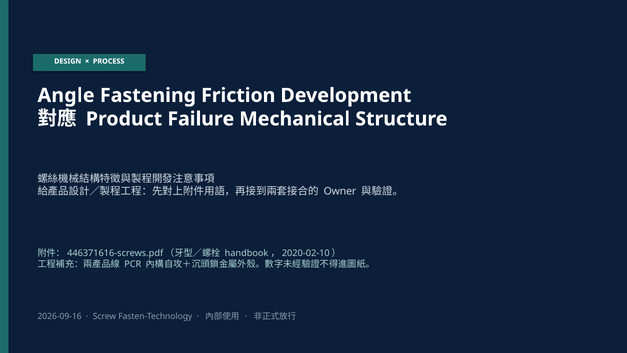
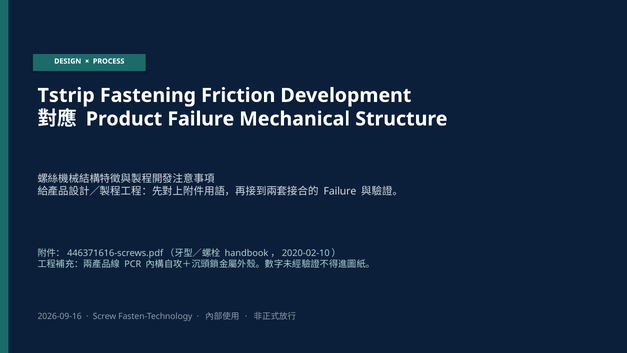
Angle: Angle -> Tstrip
Owner at (340, 191): Owner -> Failure
